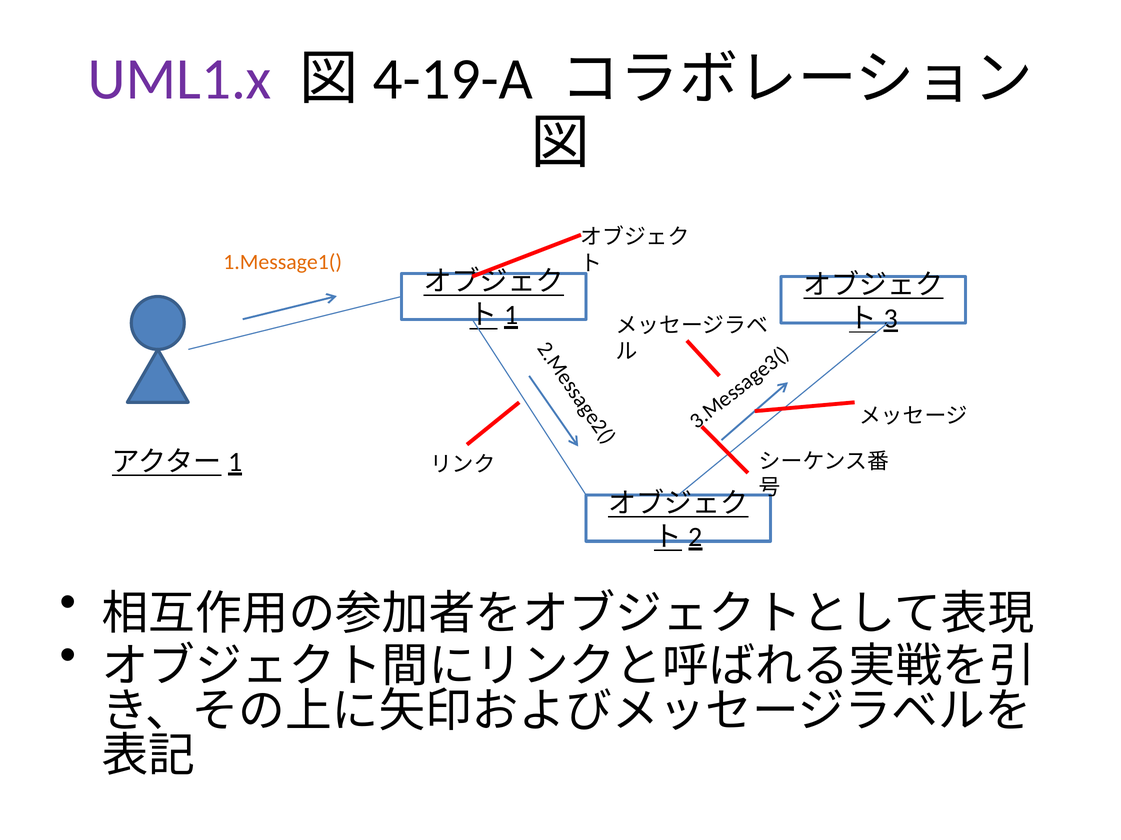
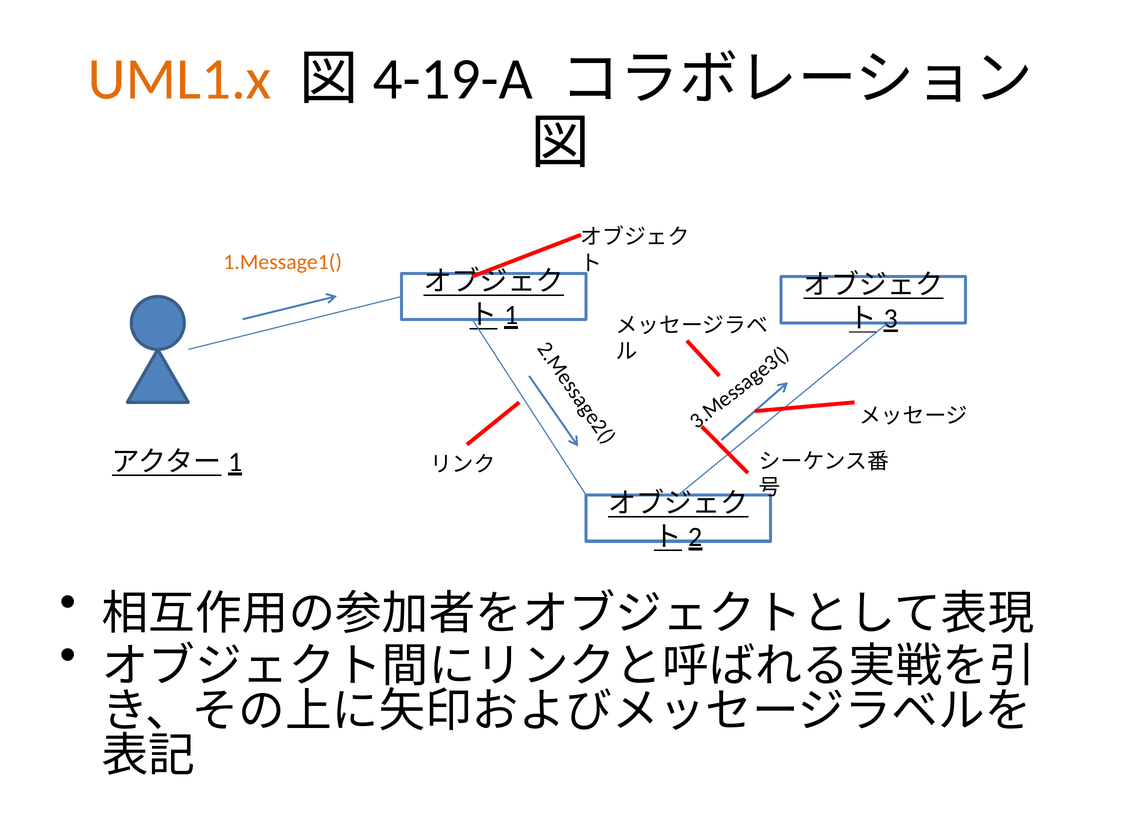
UML1.x colour: purple -> orange
